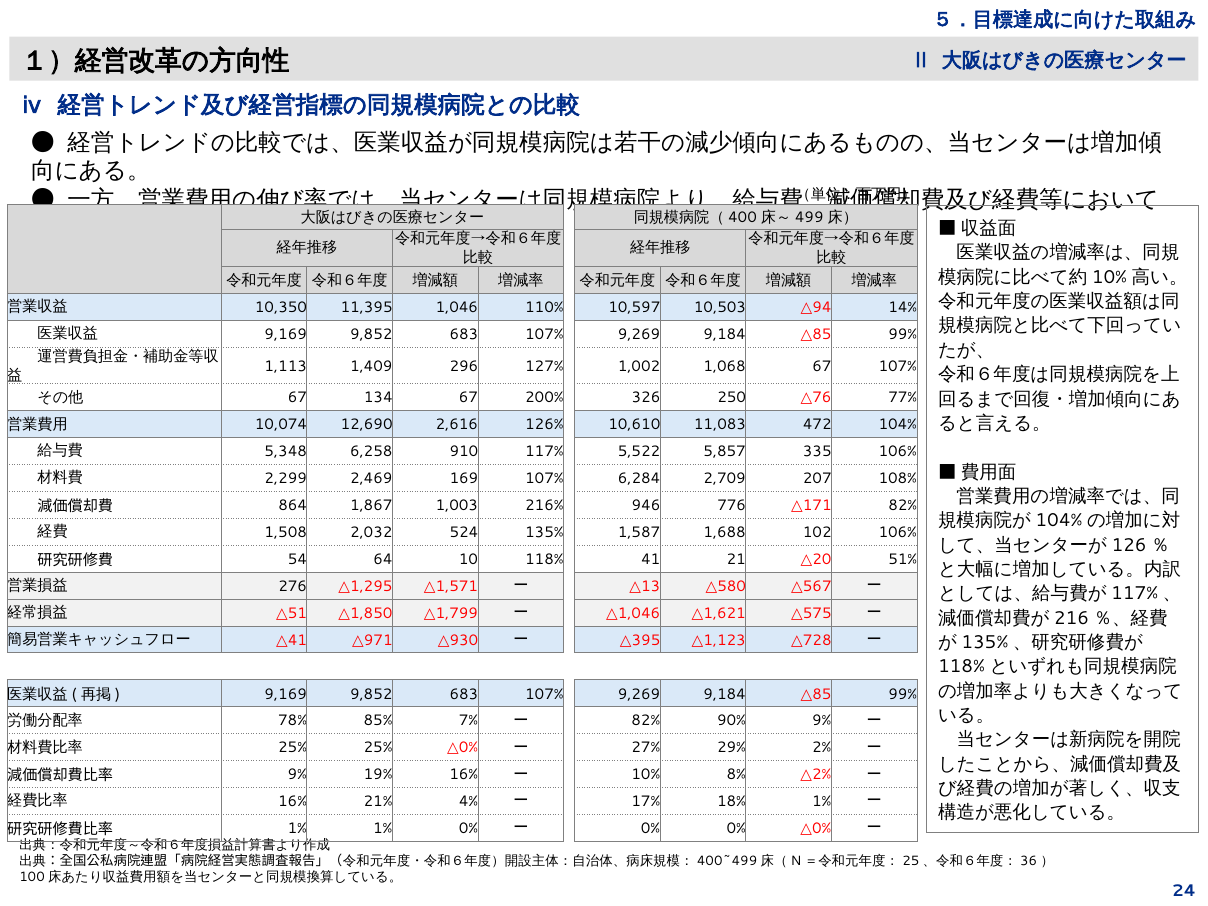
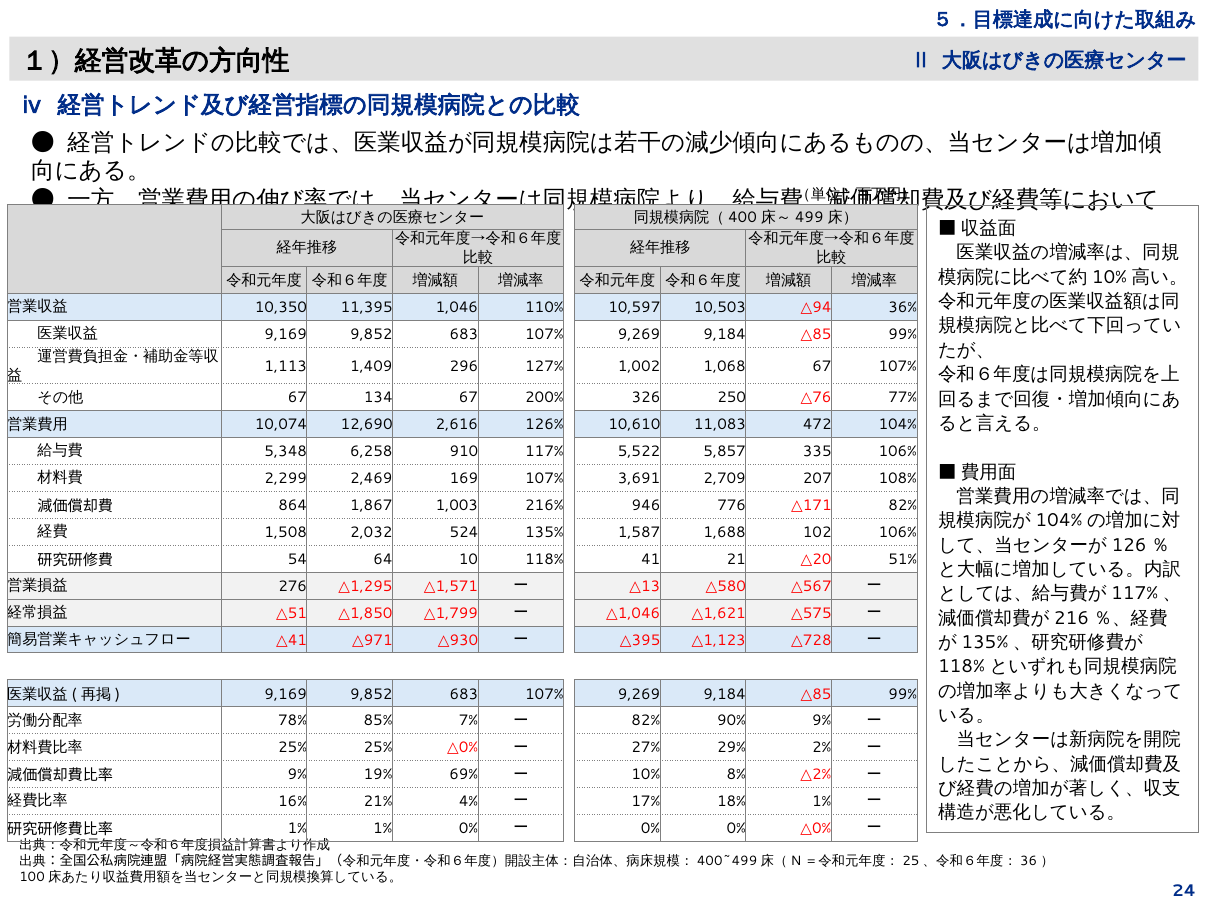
14%: 14% -> 36%
6,284: 6,284 -> 3,691
19% 16%: 16% -> 69%
